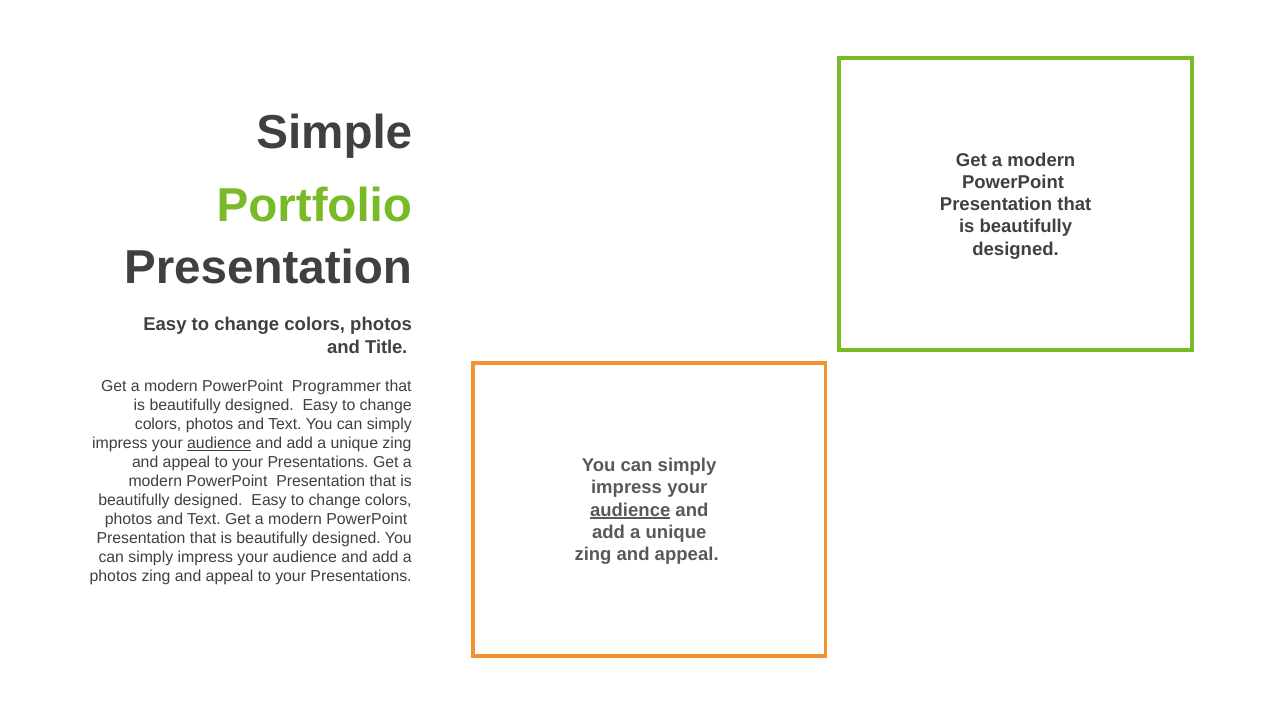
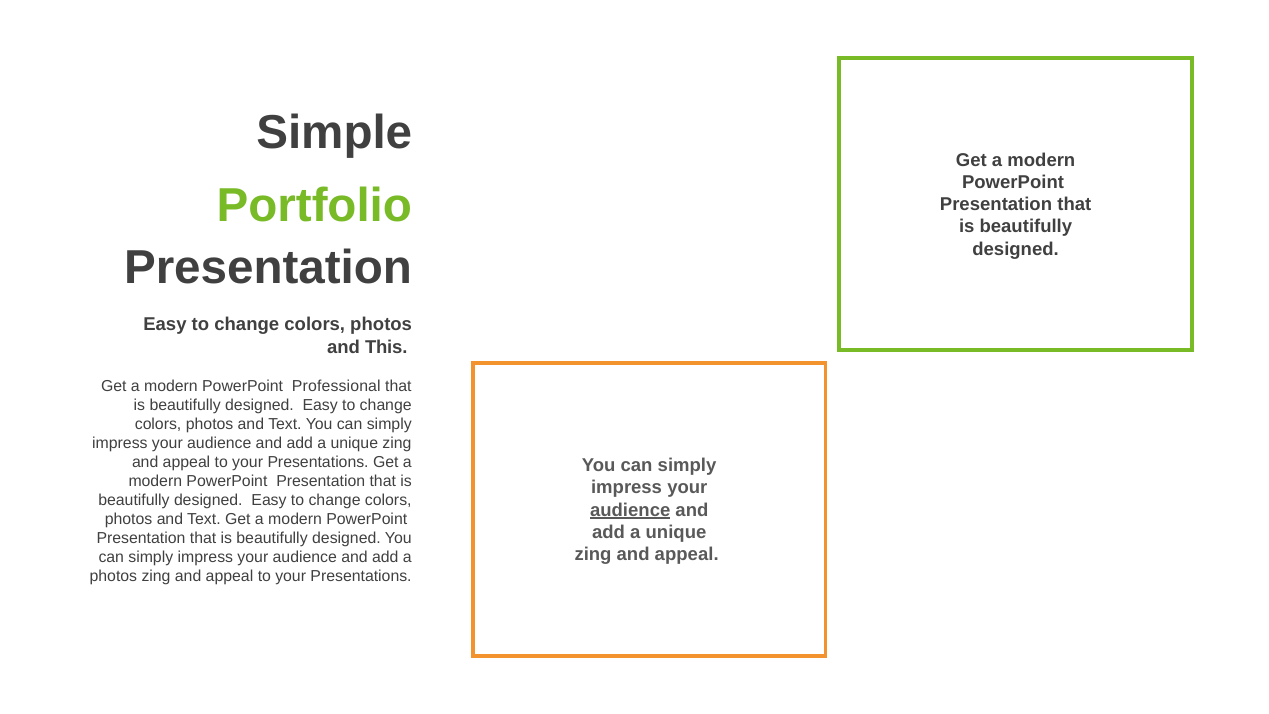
Title: Title -> This
Programmer: Programmer -> Professional
audience at (219, 443) underline: present -> none
